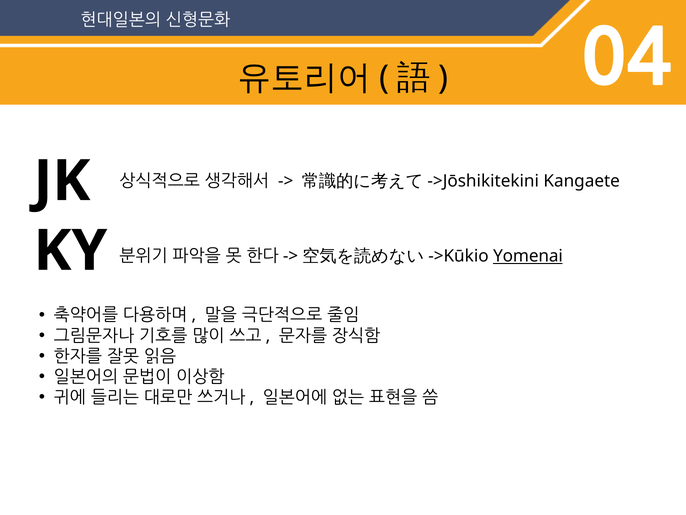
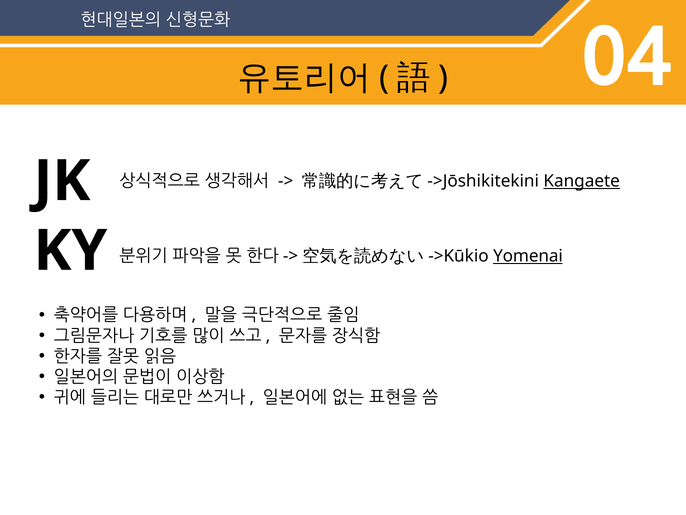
Kangaete underline: none -> present
